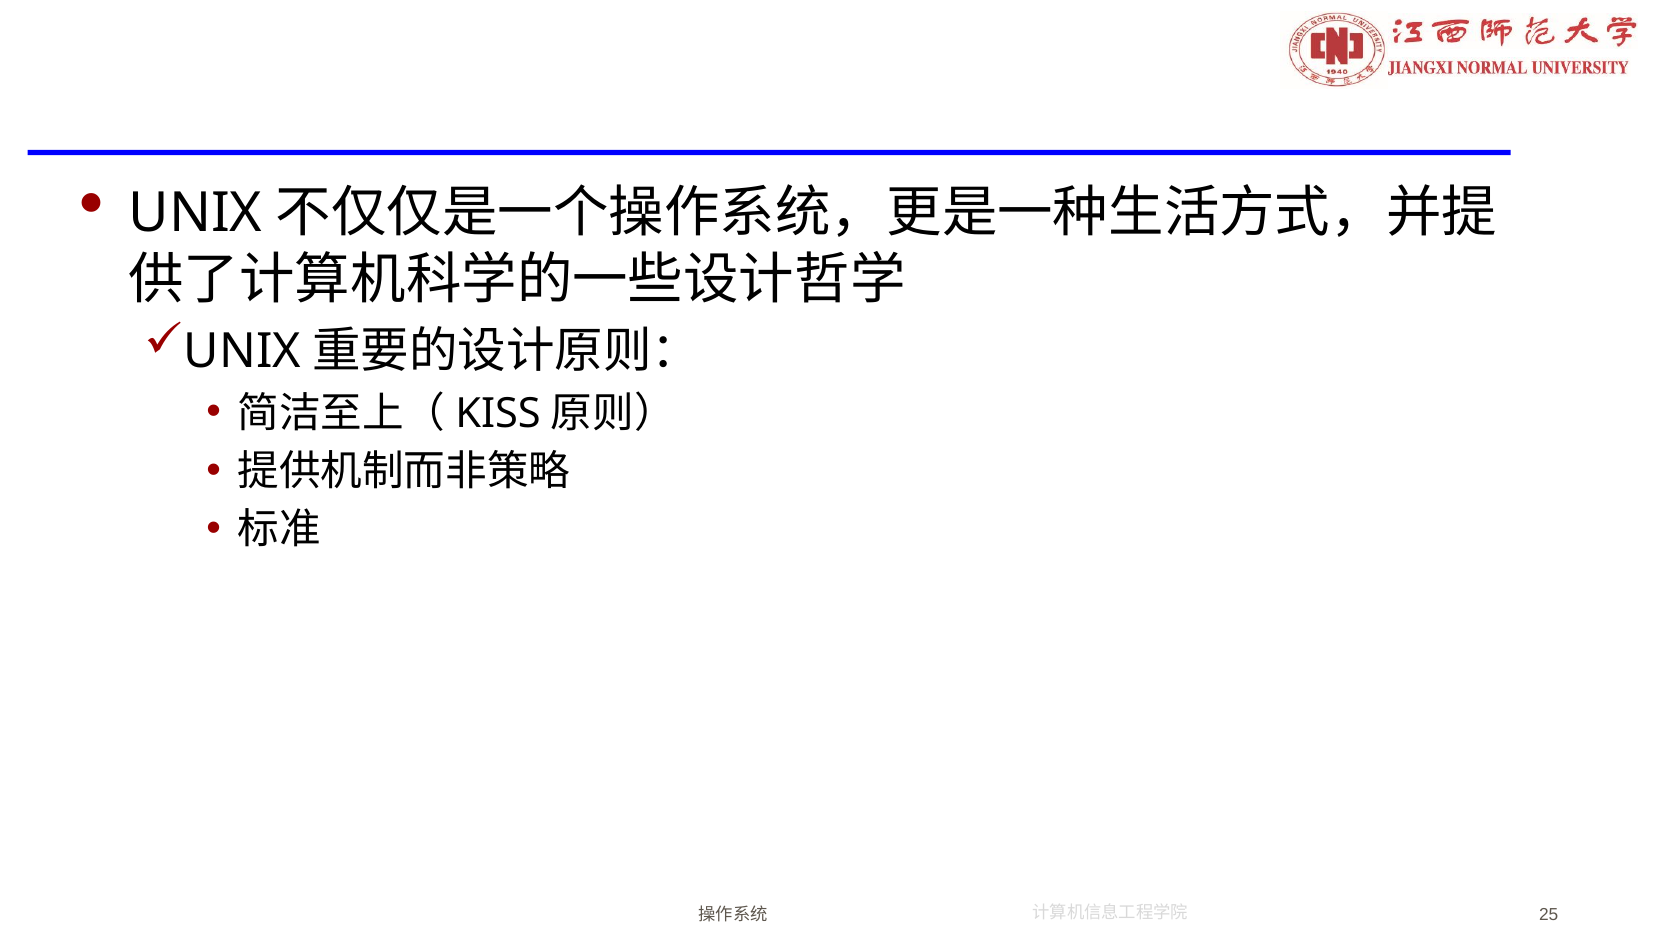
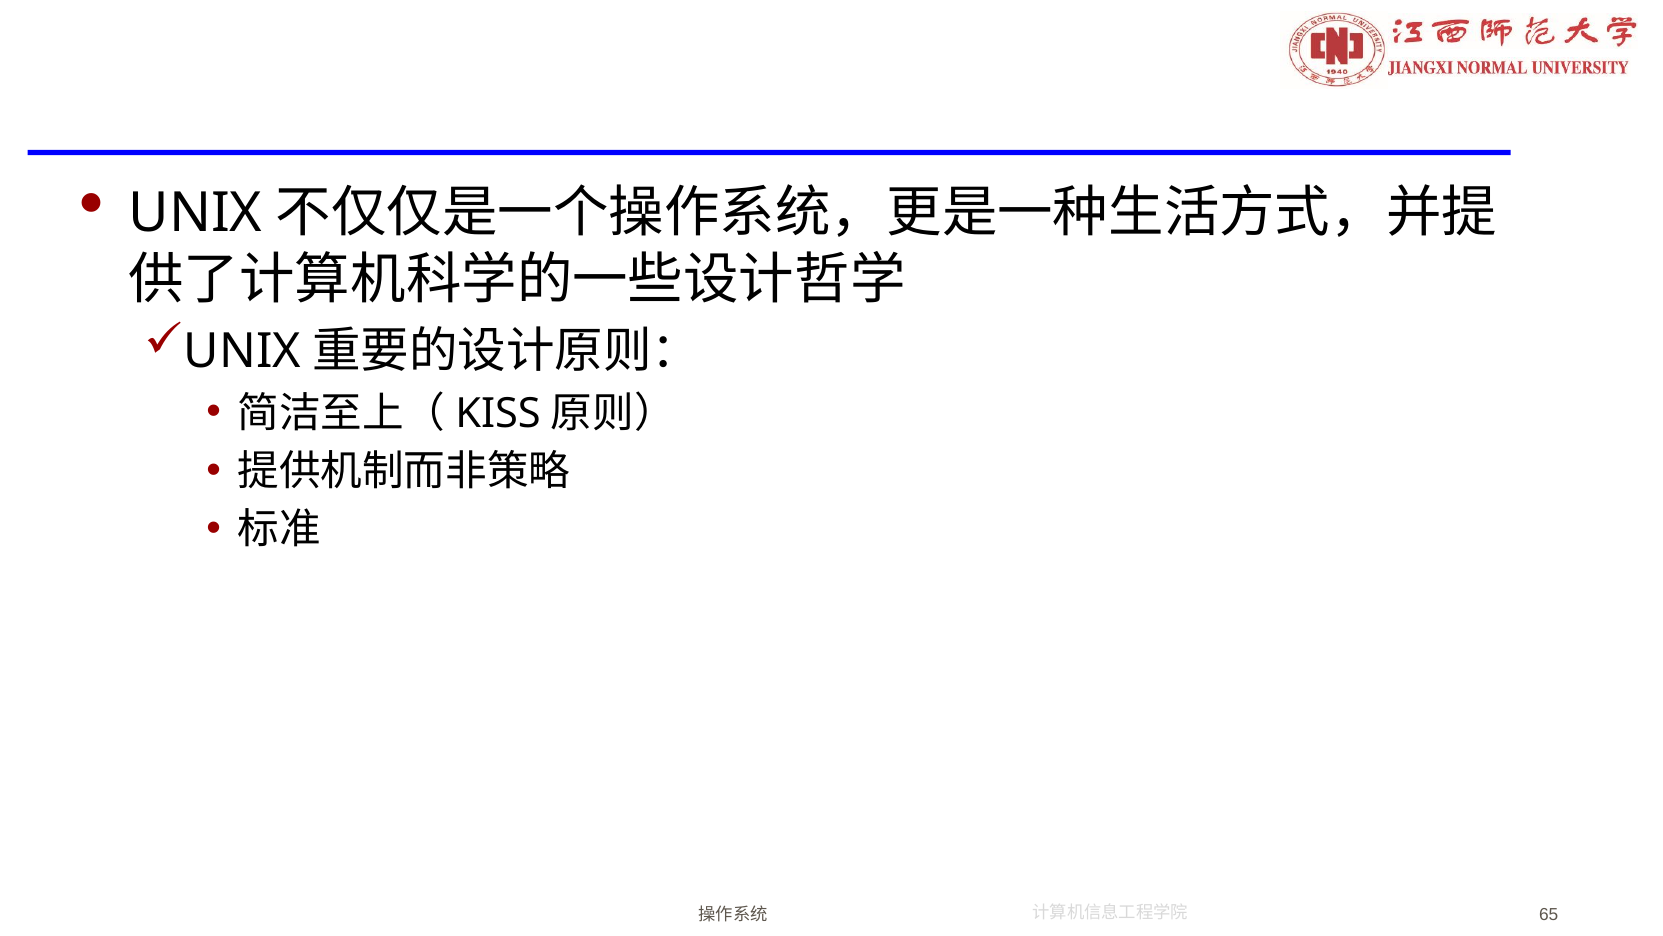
25: 25 -> 65
